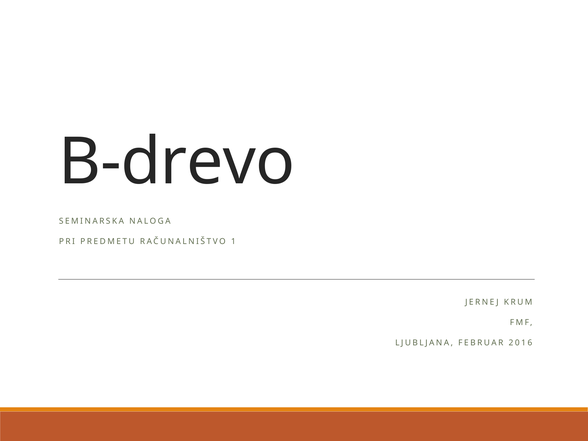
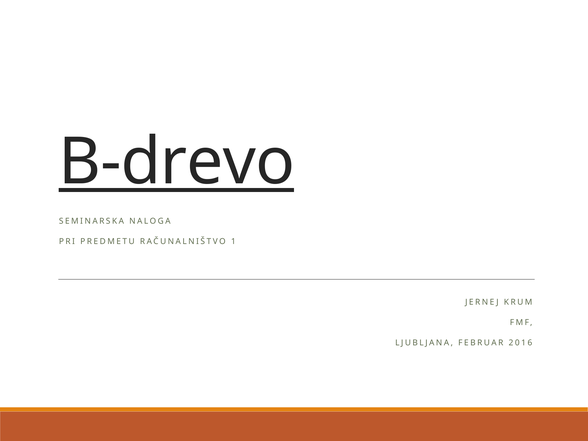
B-drevo underline: none -> present
